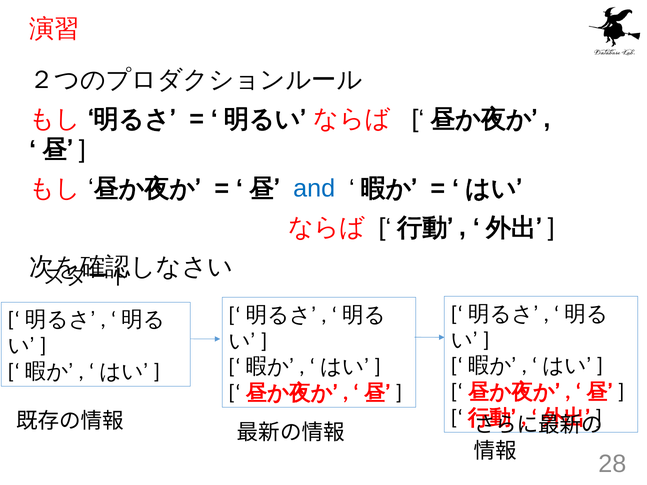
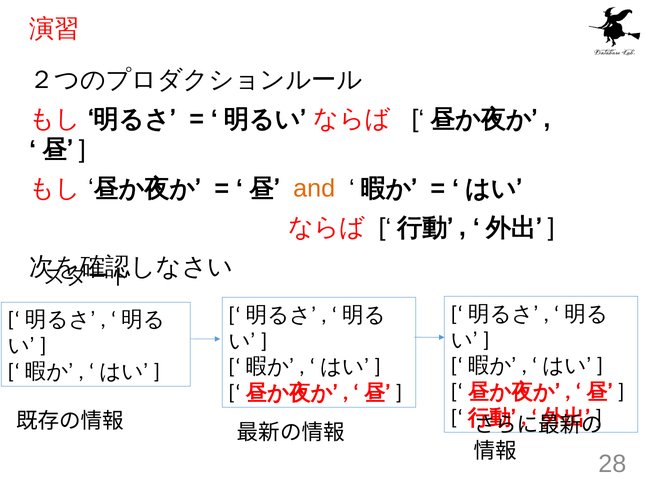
and colour: blue -> orange
